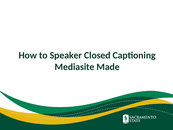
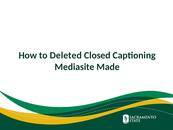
Speaker: Speaker -> Deleted
